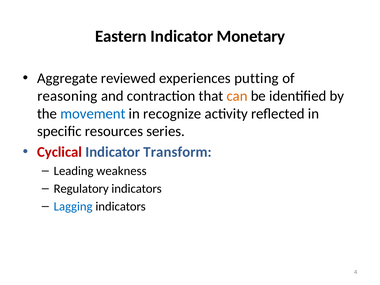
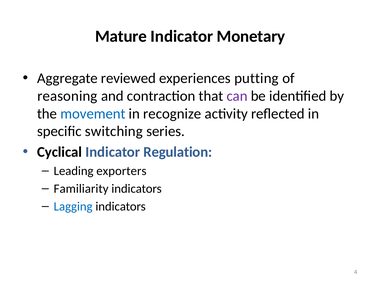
Eastern: Eastern -> Mature
can colour: orange -> purple
resources: resources -> switching
Cyclical colour: red -> black
Transform: Transform -> Regulation
weakness: weakness -> exporters
Regulatory: Regulatory -> Familiarity
